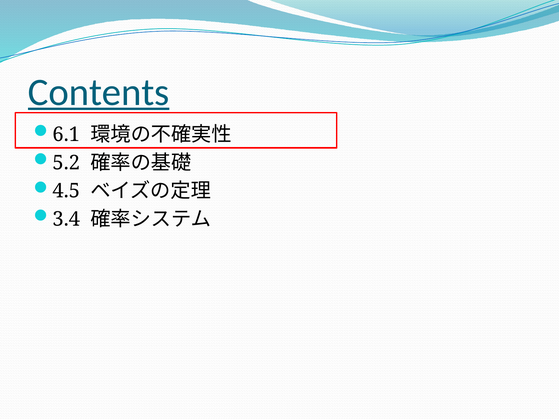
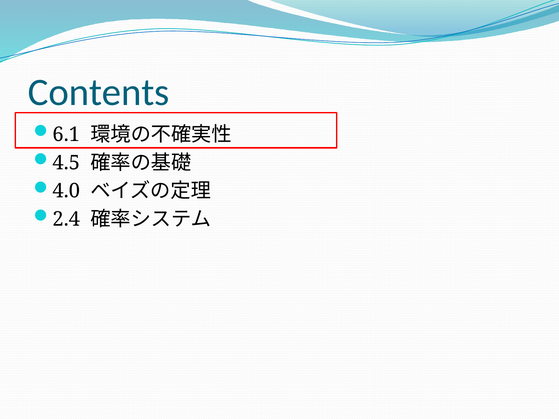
Contents underline: present -> none
5.2: 5.2 -> 4.5
4.5: 4.5 -> 4.0
3.4: 3.4 -> 2.4
